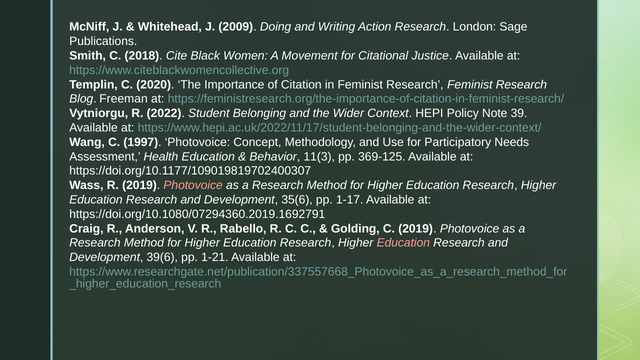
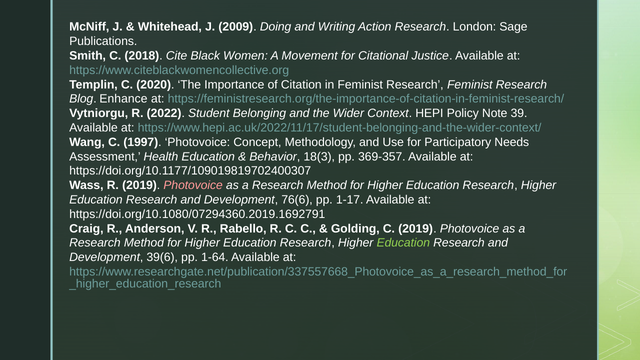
Freeman: Freeman -> Enhance
11(3: 11(3 -> 18(3
369-125: 369-125 -> 369-357
35(6: 35(6 -> 76(6
Education at (403, 243) colour: pink -> light green
1-21: 1-21 -> 1-64
